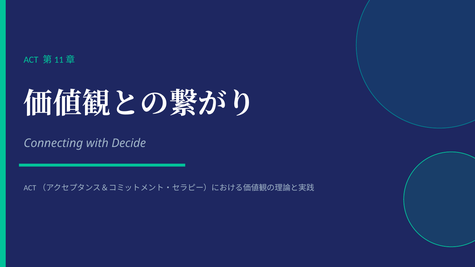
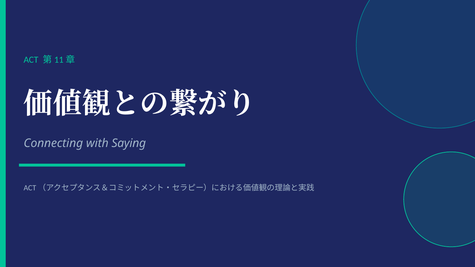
Decide: Decide -> Saying
